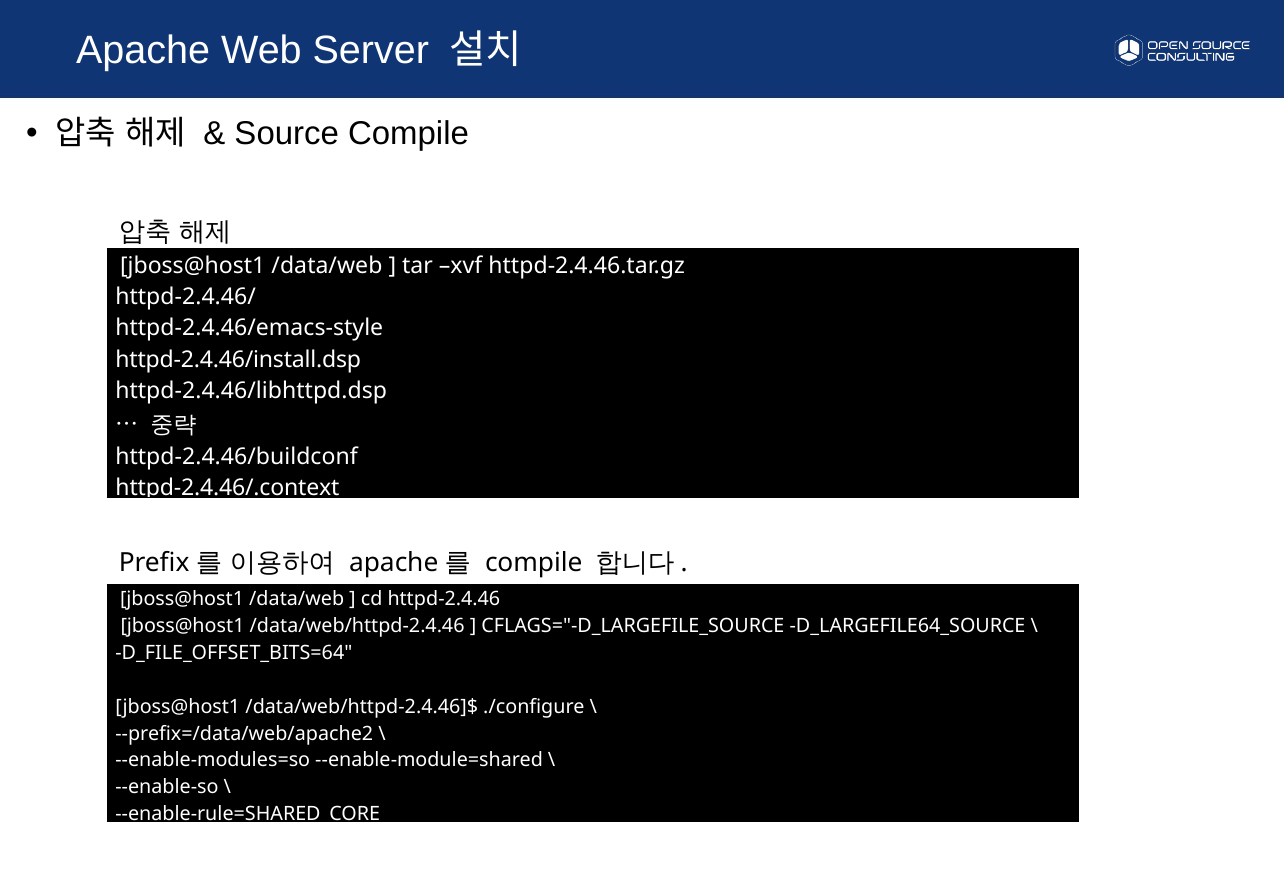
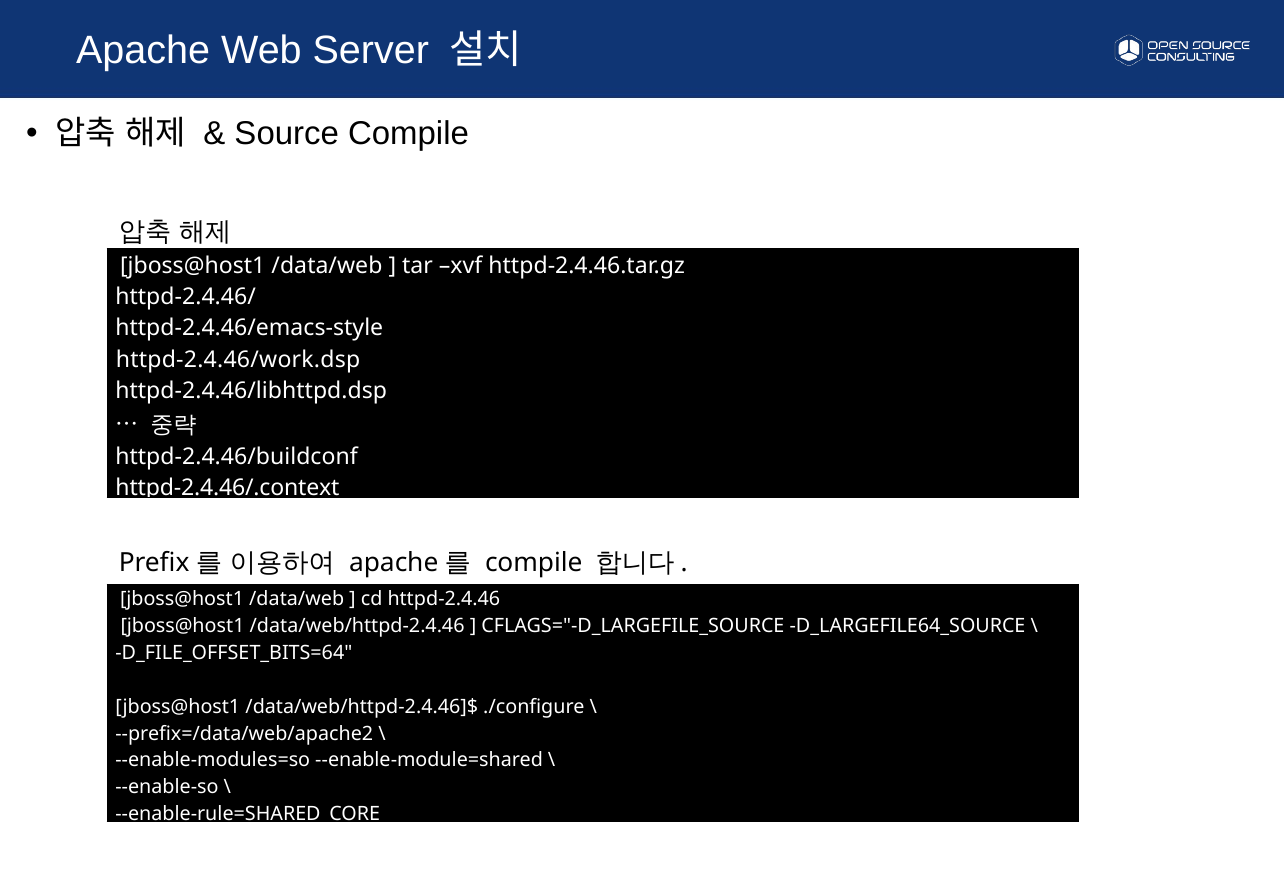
httpd-2.4.46/install.dsp: httpd-2.4.46/install.dsp -> httpd-2.4.46/work.dsp
